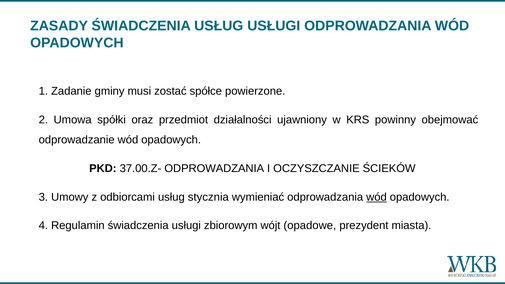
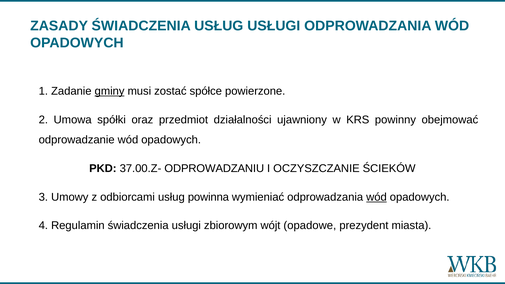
gminy underline: none -> present
37.00.Z- ODPROWADZANIA: ODPROWADZANIA -> ODPROWADZANIU
stycznia: stycznia -> powinna
